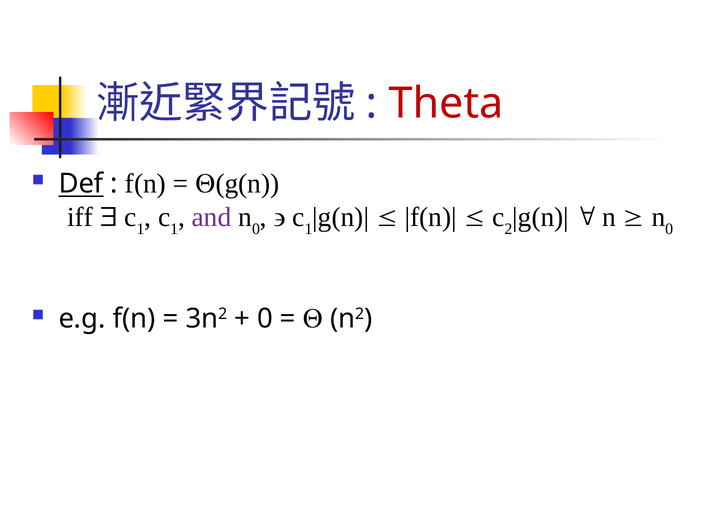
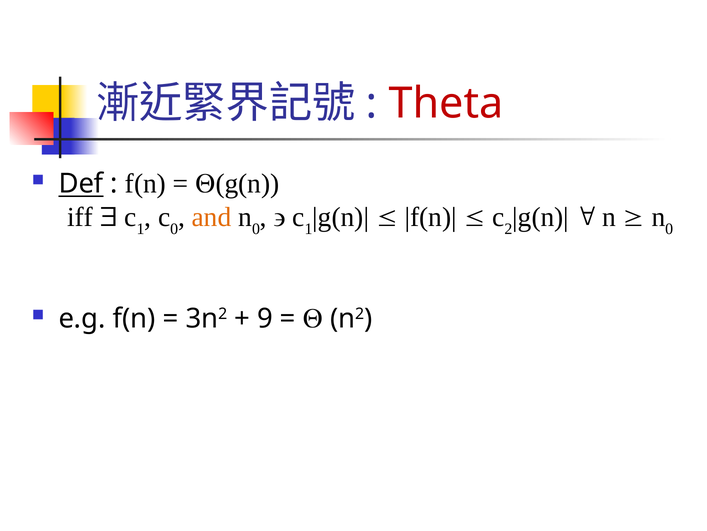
1 at (174, 229): 1 -> 0
and colour: purple -> orange
0 at (265, 318): 0 -> 9
